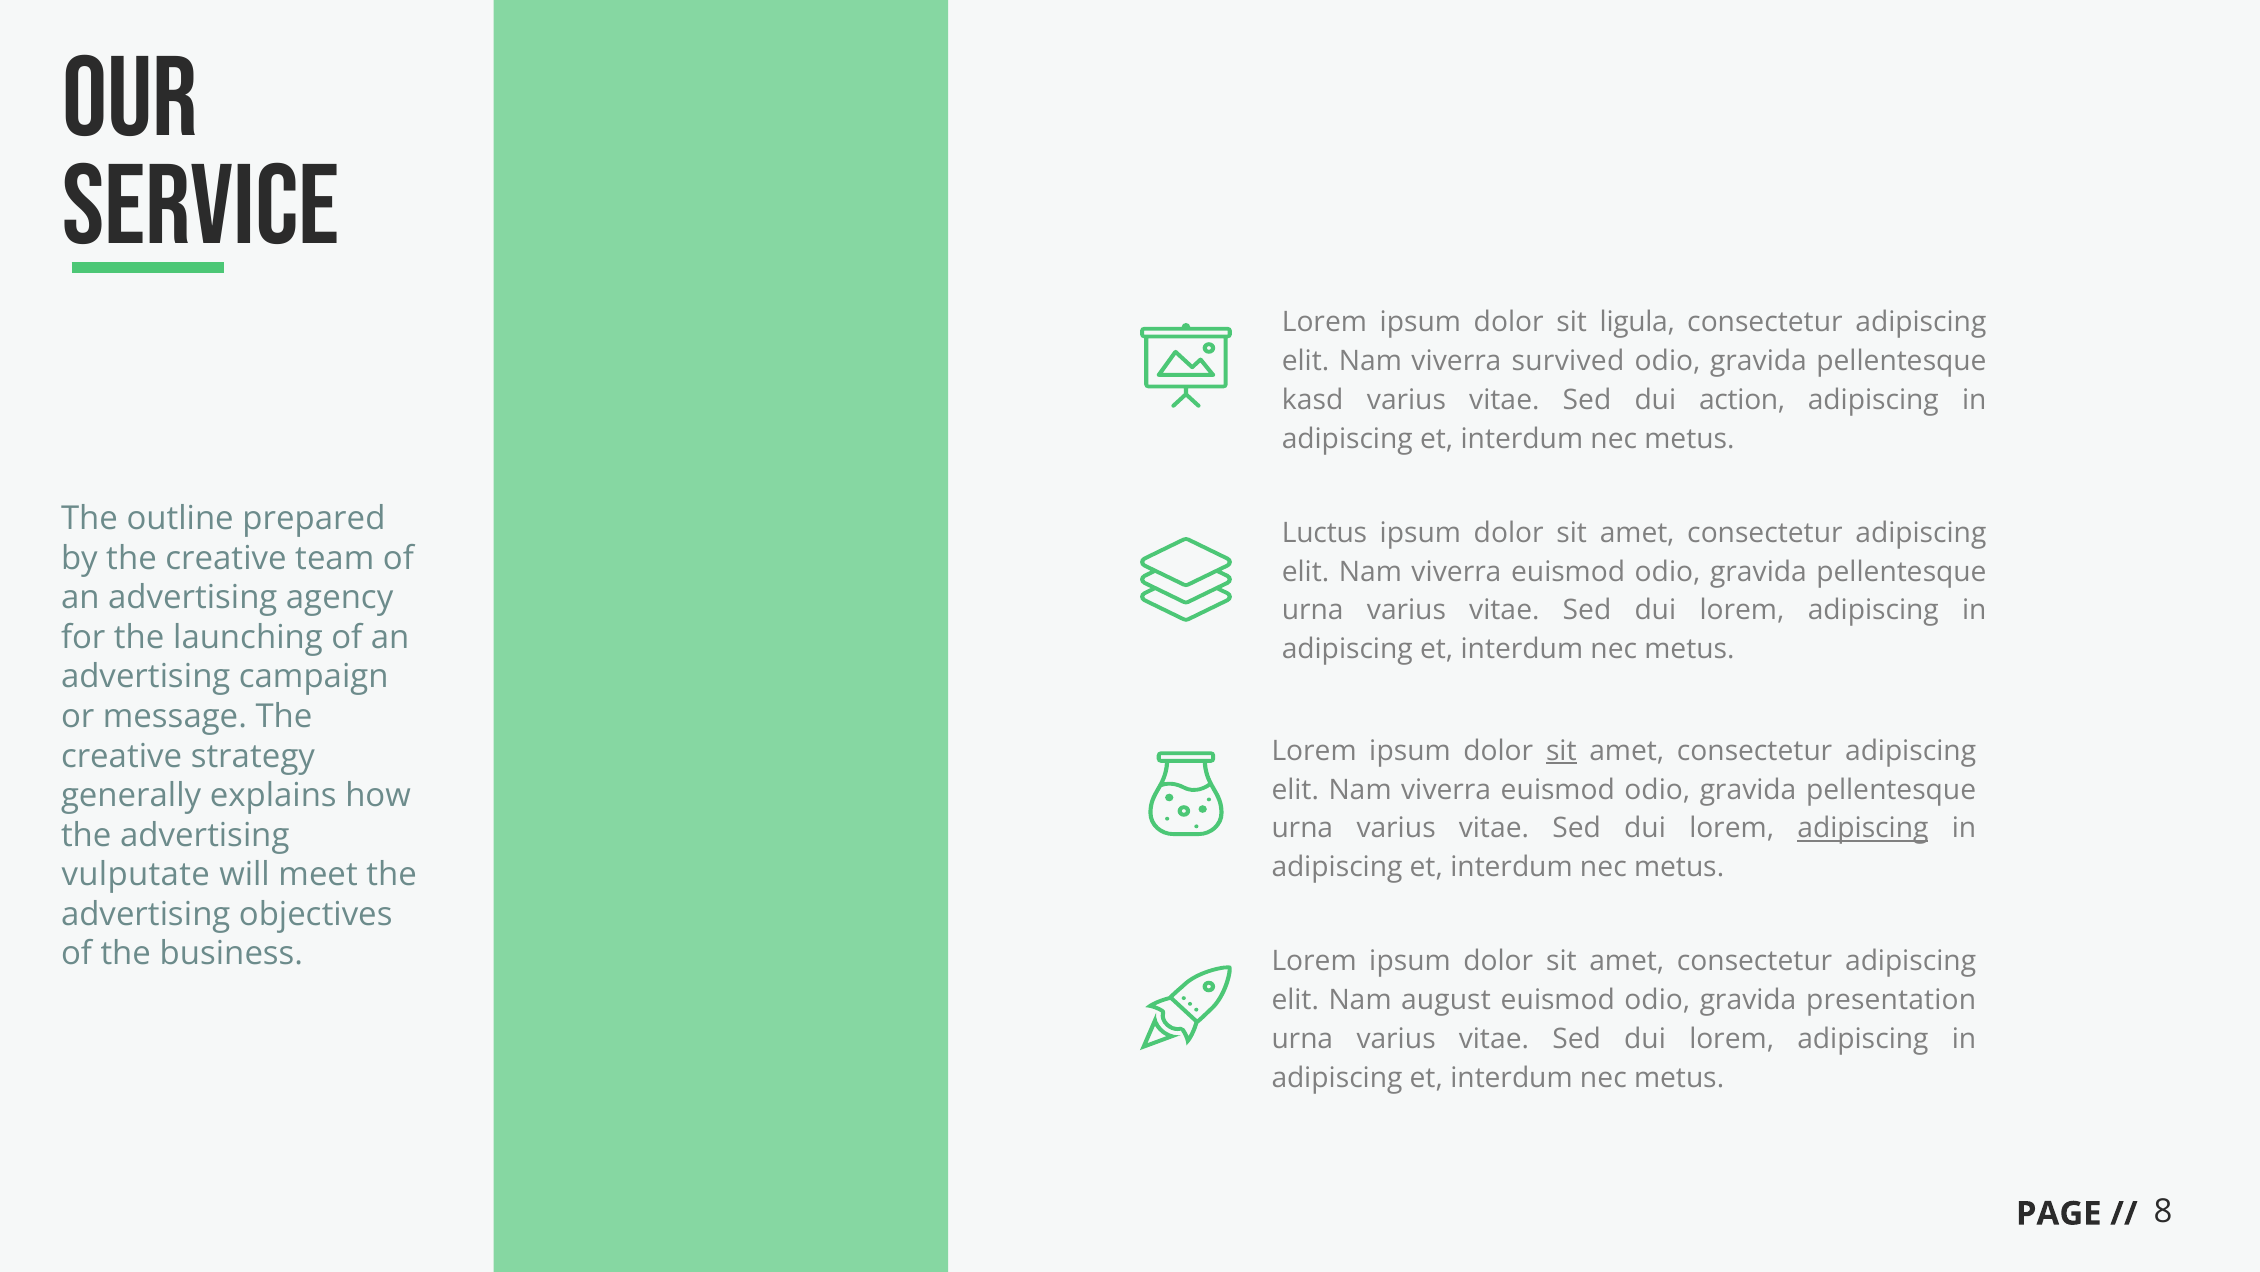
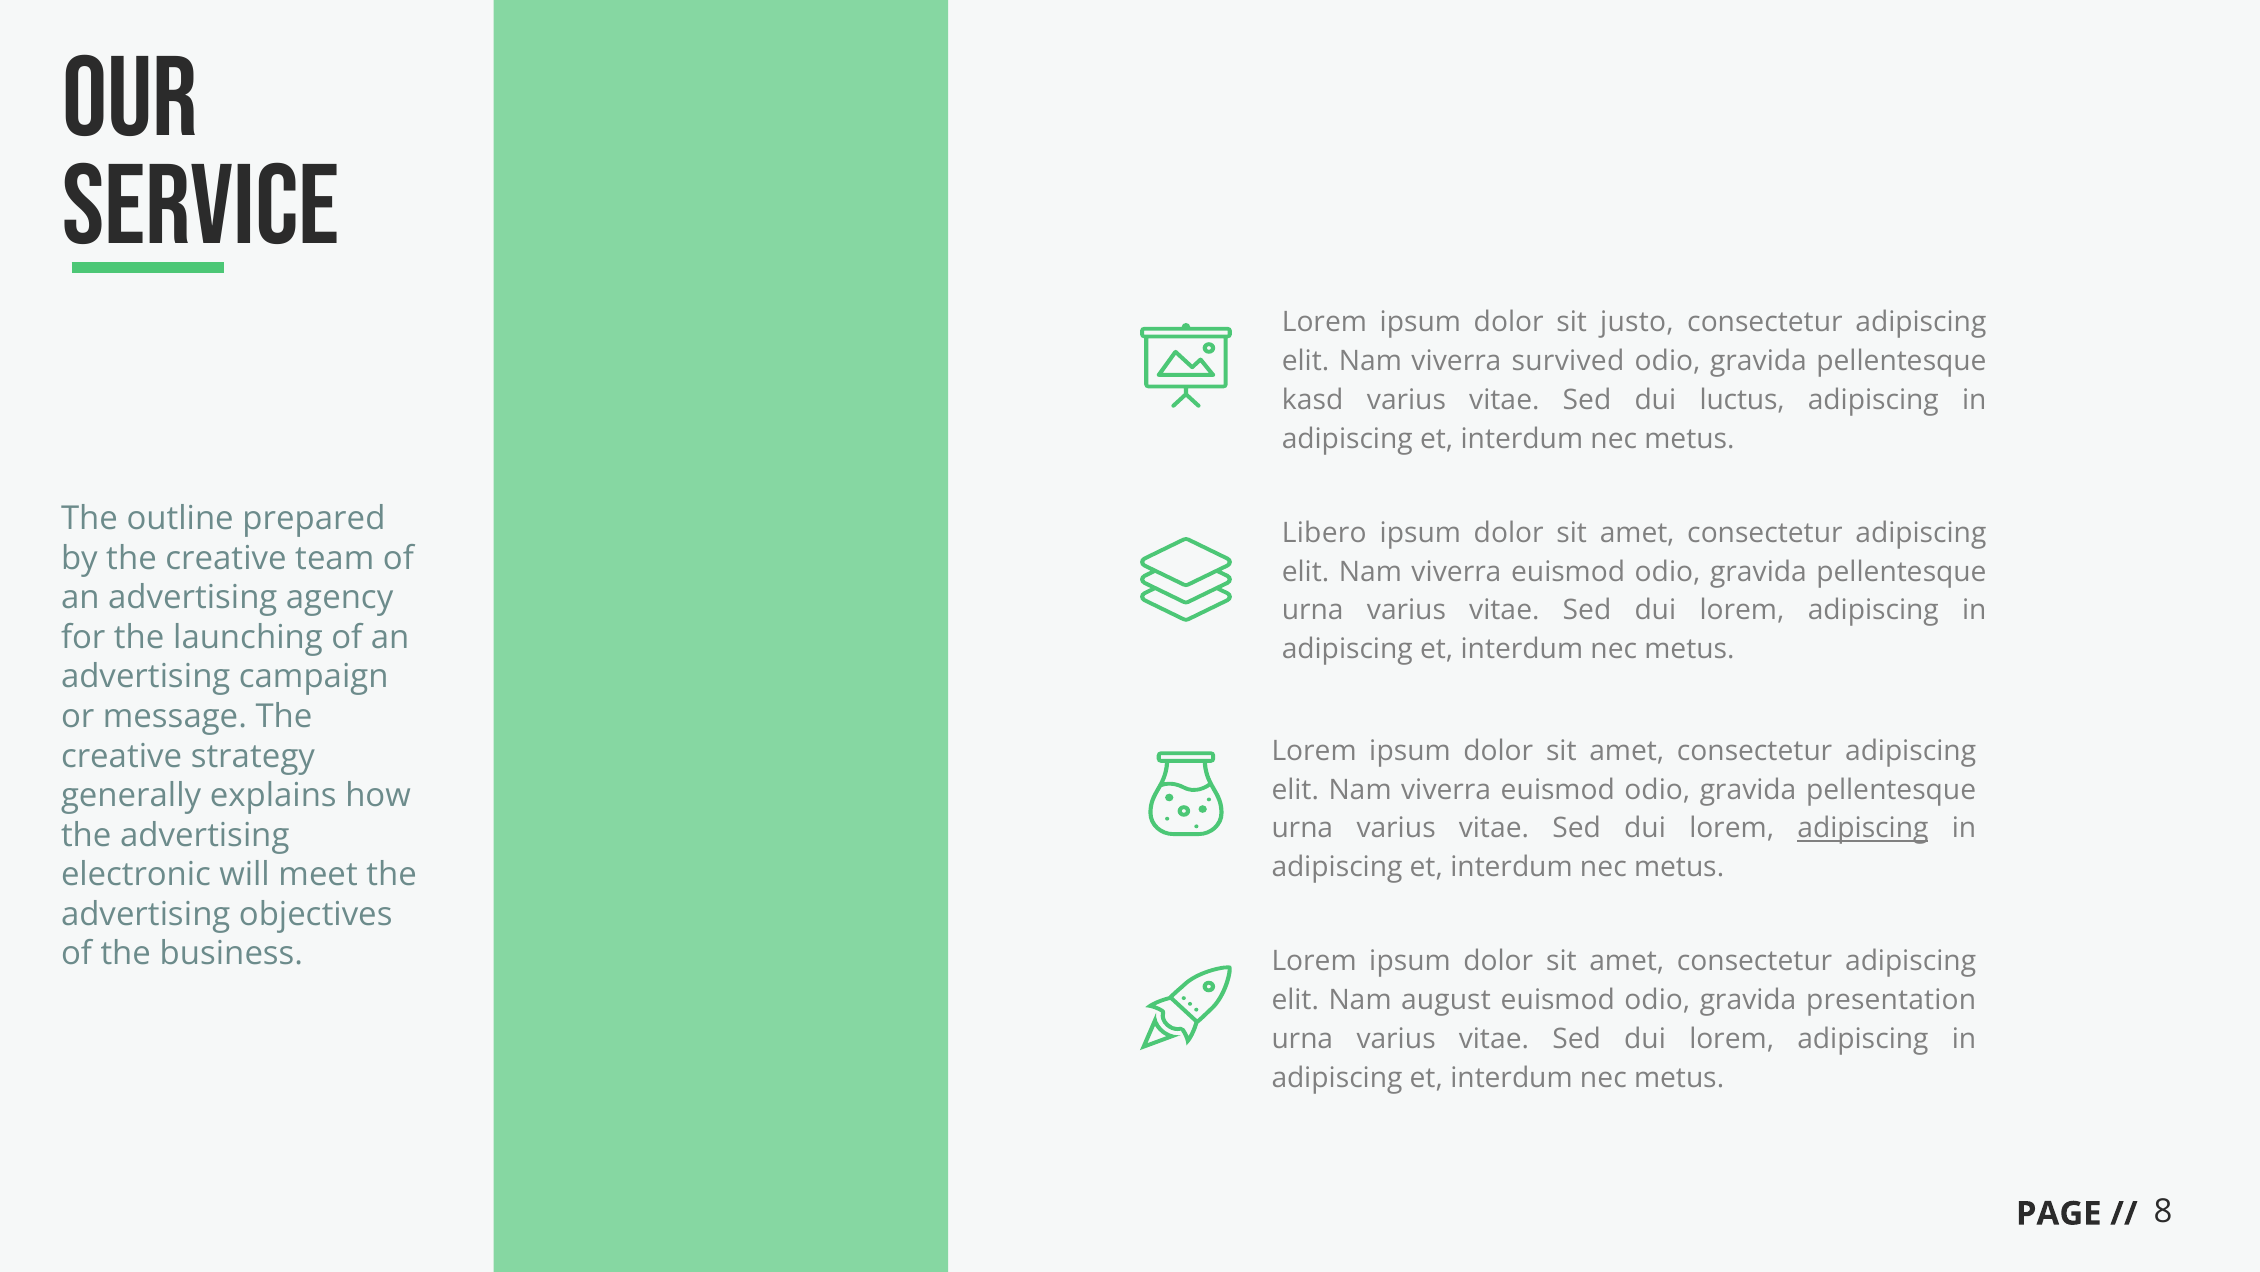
ligula: ligula -> justo
action: action -> luctus
Luctus: Luctus -> Libero
sit at (1561, 750) underline: present -> none
vulputate: vulputate -> electronic
